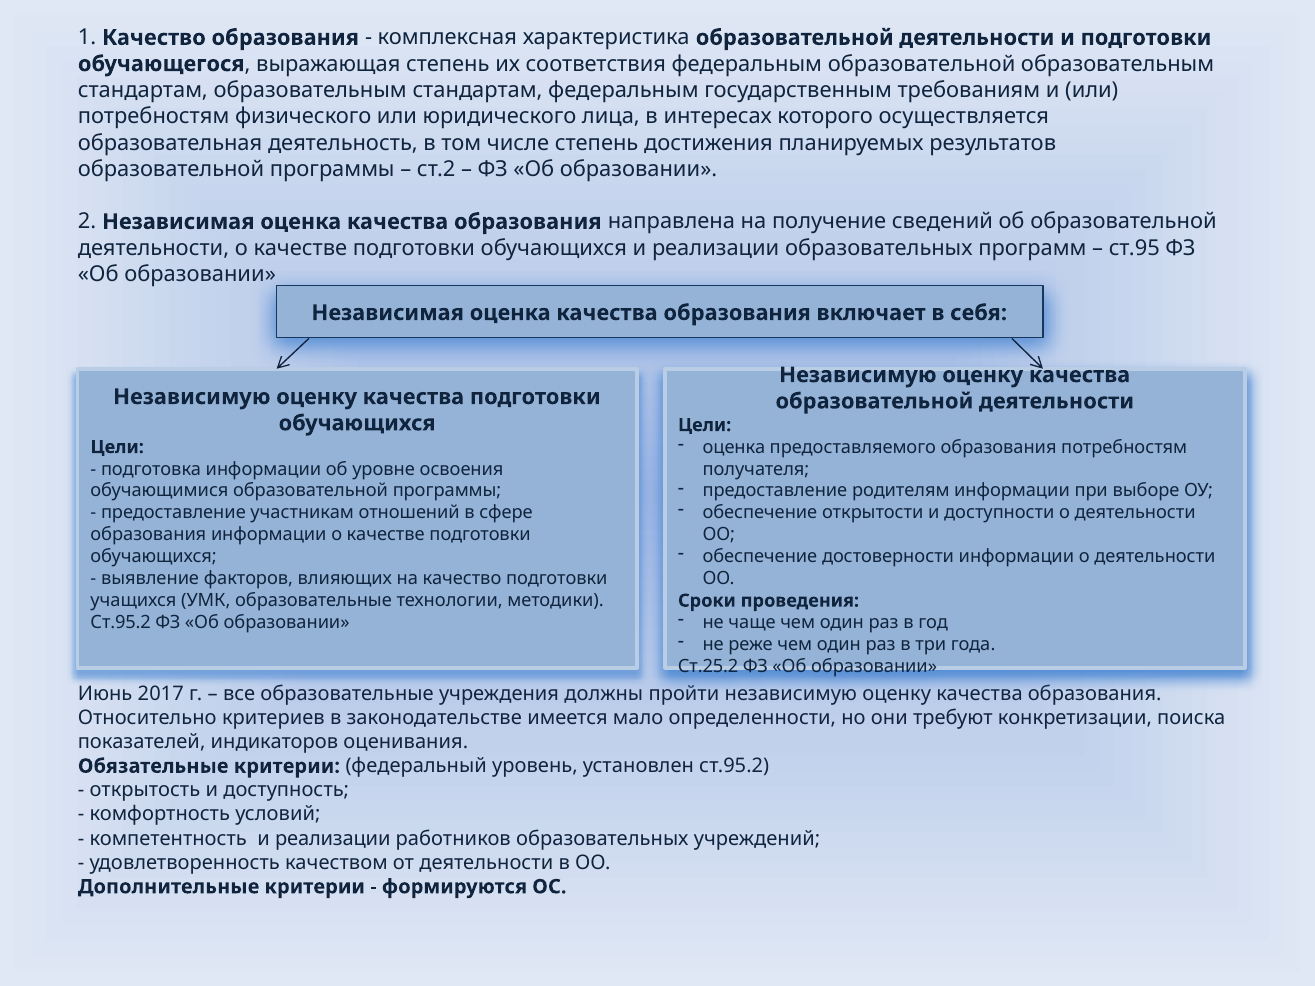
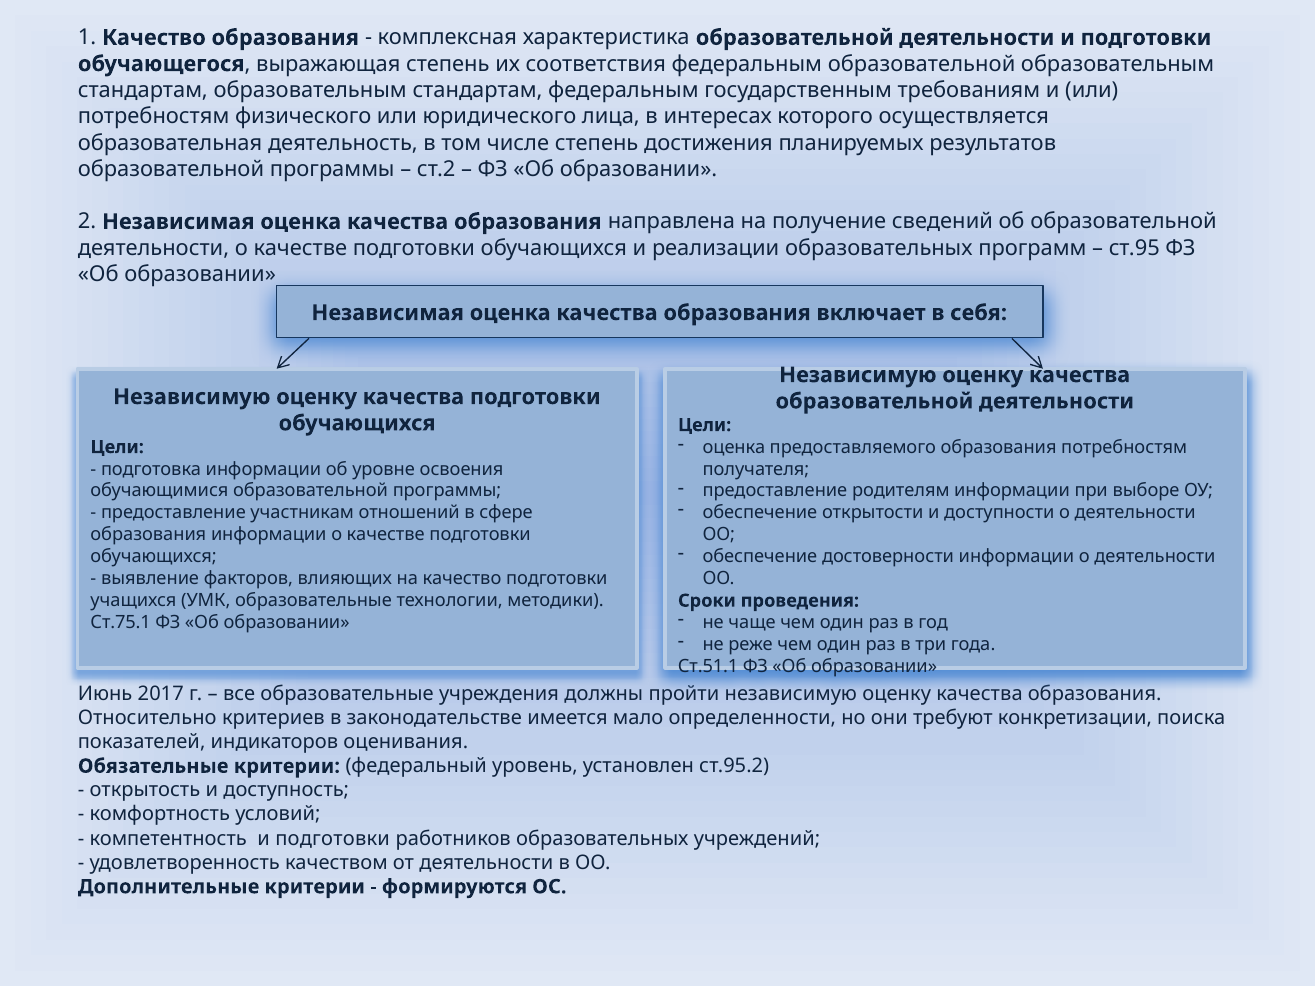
Ст.95.2 at (121, 623): Ст.95.2 -> Ст.75.1
Ст.25.2: Ст.25.2 -> Ст.51.1
компетентность и реализации: реализации -> подготовки
